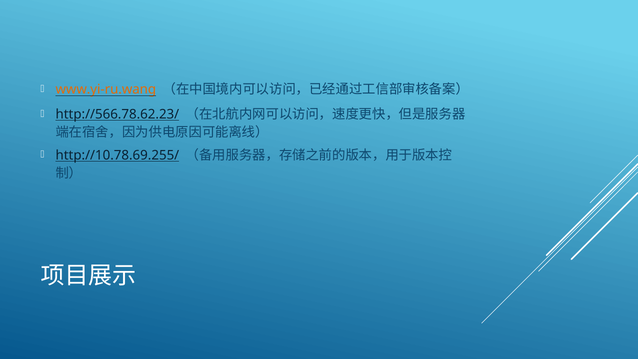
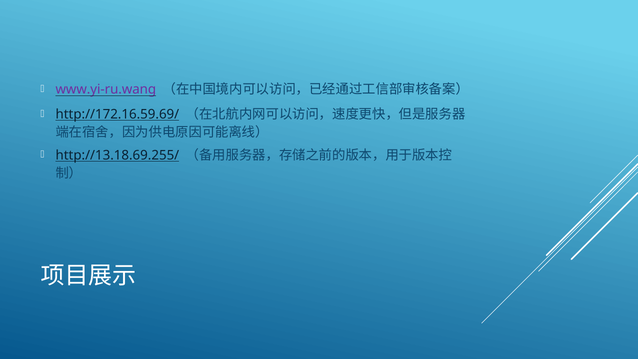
www.yi-ru.wang colour: orange -> purple
http://566.78.62.23/: http://566.78.62.23/ -> http://172.16.59.69/
http://10.78.69.255/: http://10.78.69.255/ -> http://13.18.69.255/
